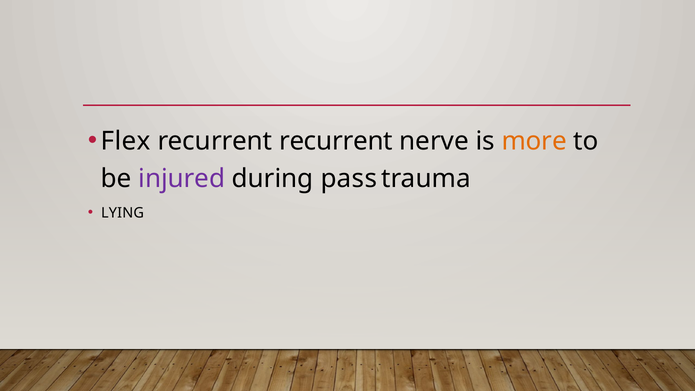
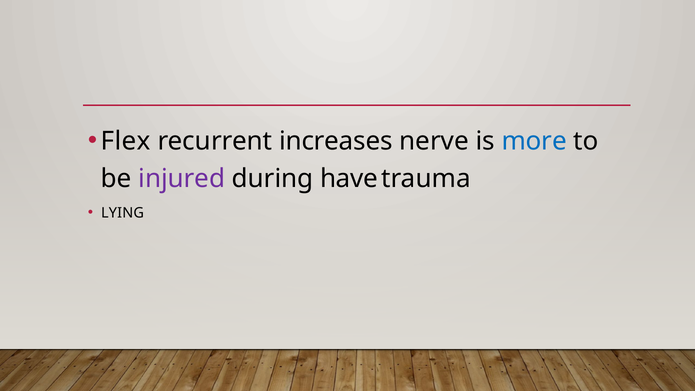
recurrent recurrent: recurrent -> increases
more colour: orange -> blue
pass: pass -> have
